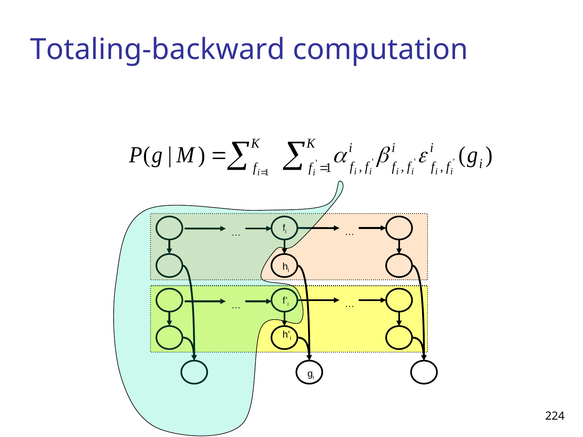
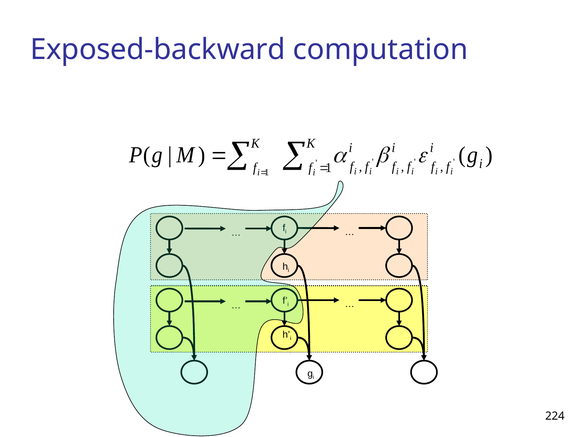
Totaling-backward: Totaling-backward -> Exposed-backward
